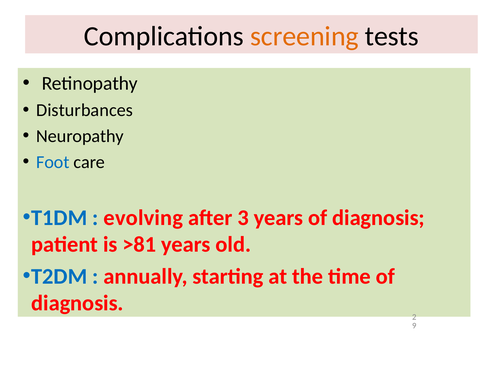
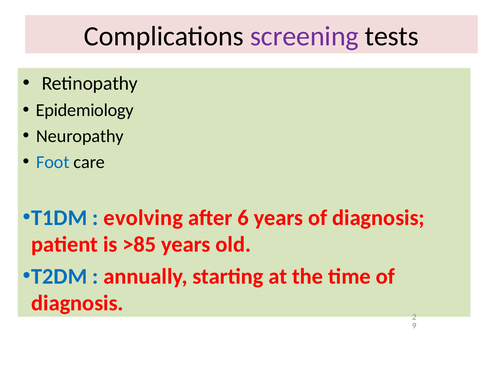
screening colour: orange -> purple
Disturbances: Disturbances -> Epidemiology
3: 3 -> 6
>81: >81 -> >85
